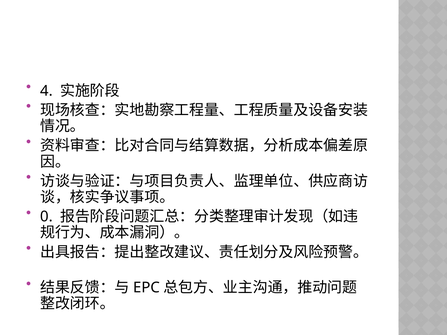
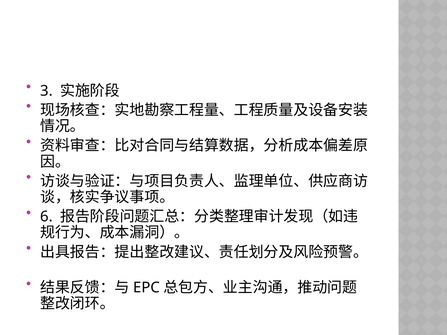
4: 4 -> 3
0: 0 -> 6
